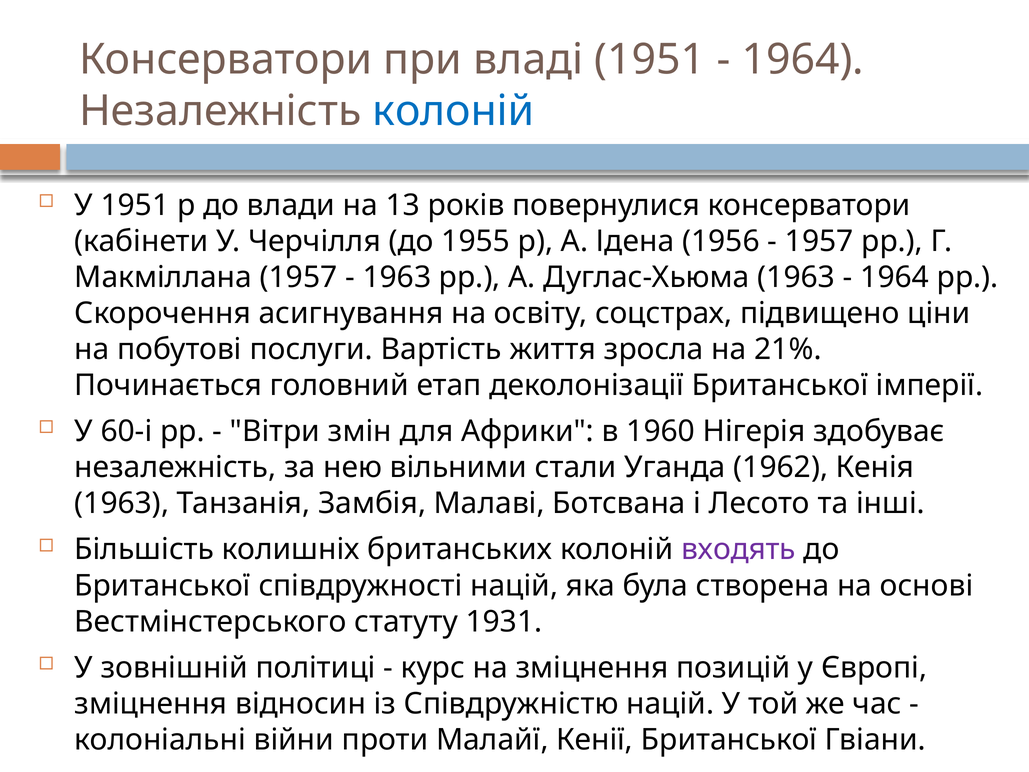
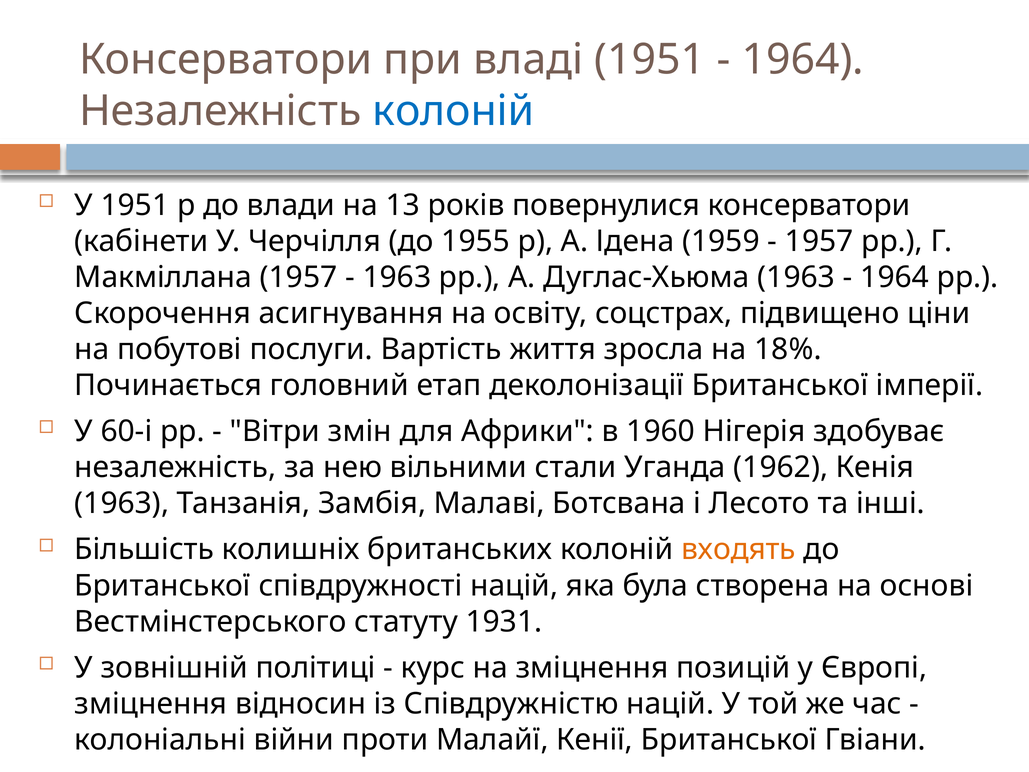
1956: 1956 -> 1959
21%: 21% -> 18%
входять colour: purple -> orange
